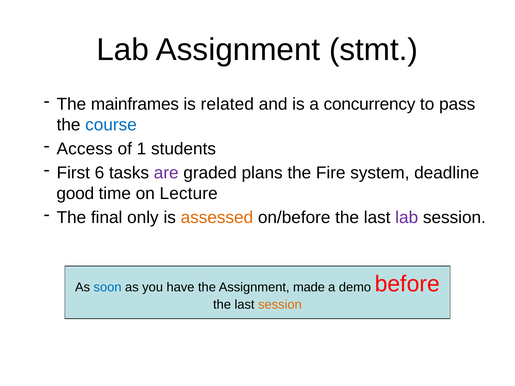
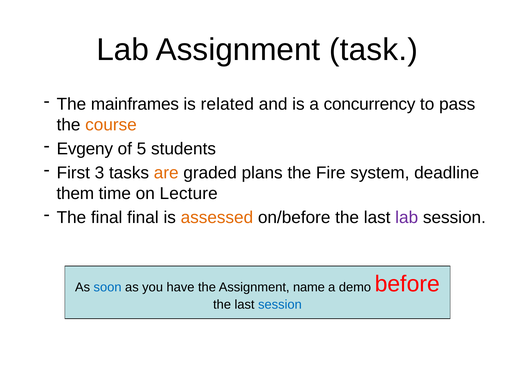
stmt: stmt -> task
course colour: blue -> orange
Access: Access -> Evgeny
1: 1 -> 5
6: 6 -> 3
are colour: purple -> orange
good: good -> them
final only: only -> final
made: made -> name
session at (280, 305) colour: orange -> blue
